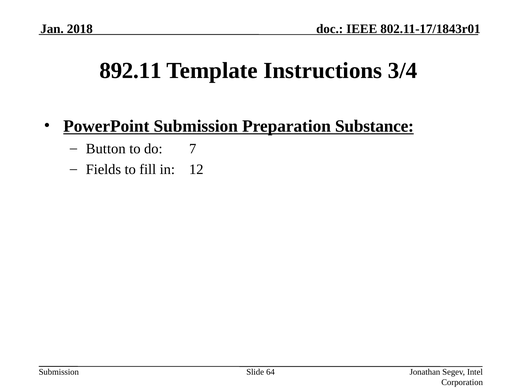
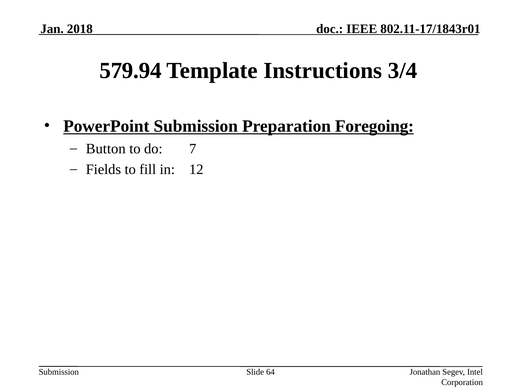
892.11: 892.11 -> 579.94
Substance: Substance -> Foregoing
